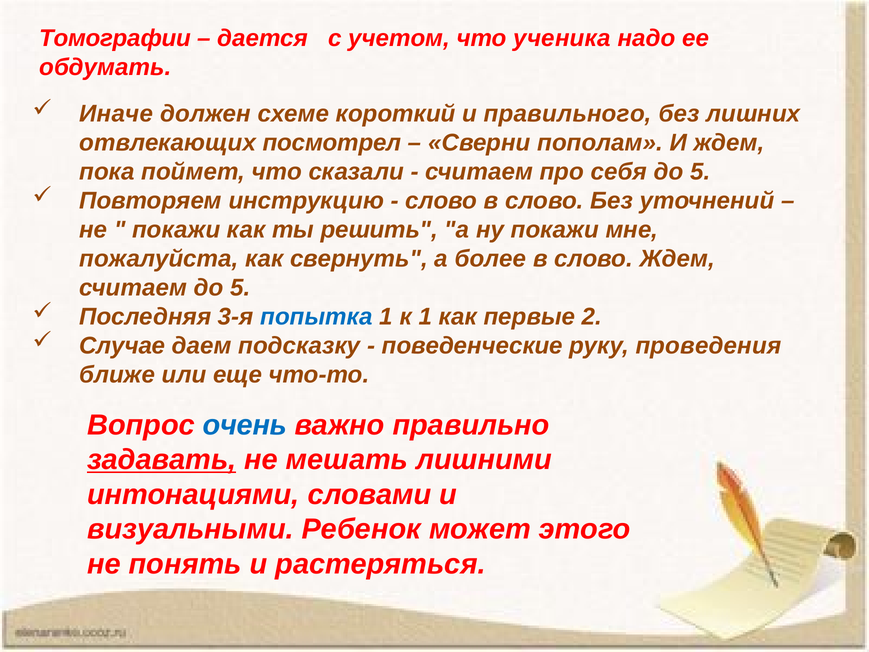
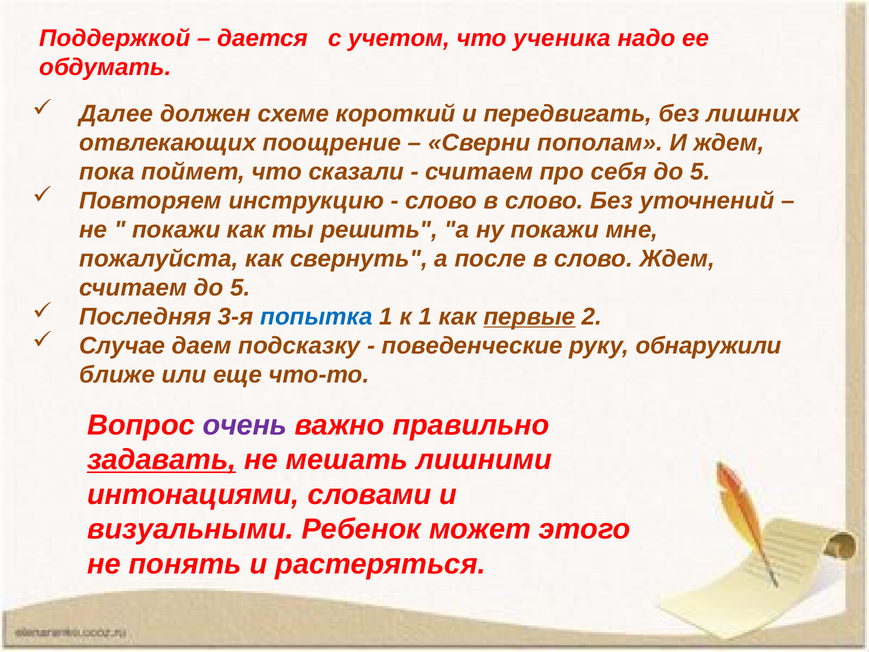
Томографии: Томографии -> Поддержкой
Иначе: Иначе -> Далее
правильного: правильного -> передвигать
посмотрел: посмотрел -> поощрение
более: более -> после
первые underline: none -> present
проведения: проведения -> обнаружили
очень colour: blue -> purple
